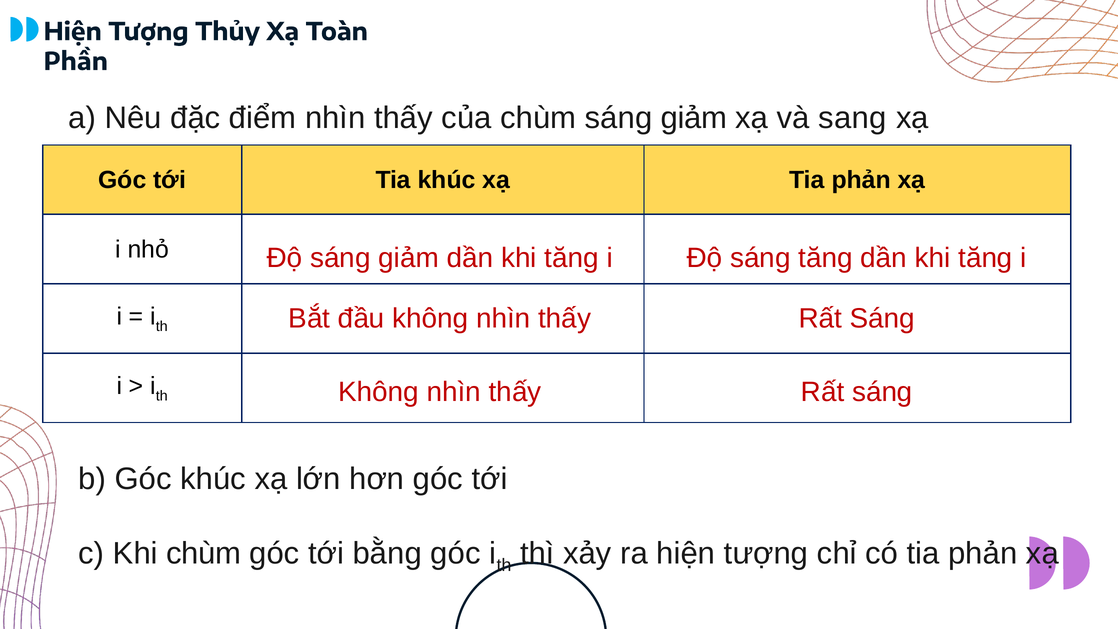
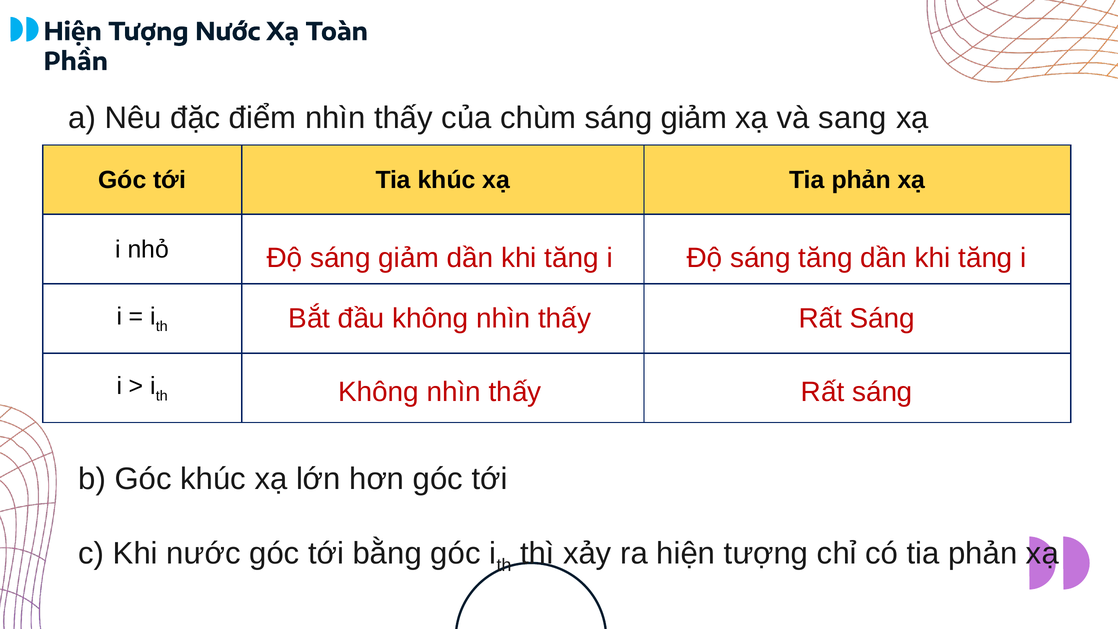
Tượng Thủy: Thủy -> Nước
Khi chùm: chùm -> nước
